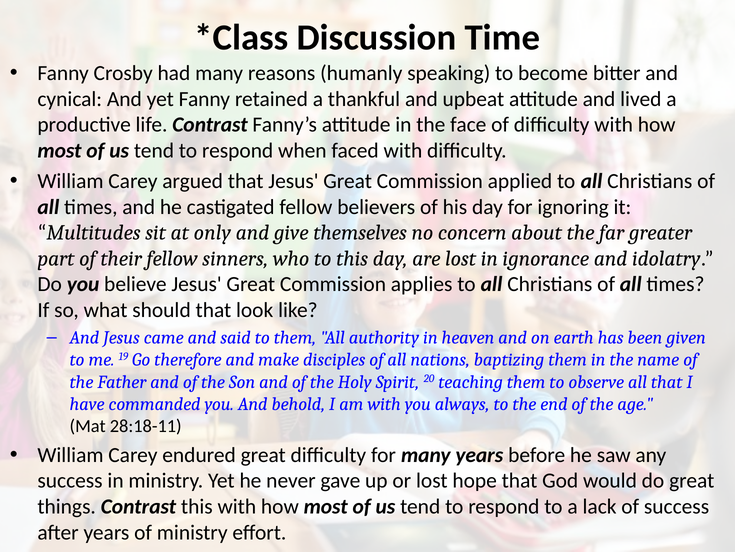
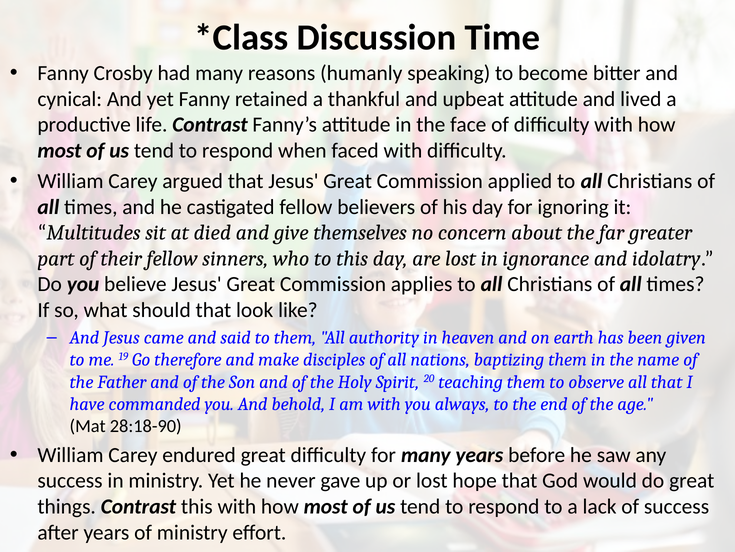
only: only -> died
28:18-11: 28:18-11 -> 28:18-90
